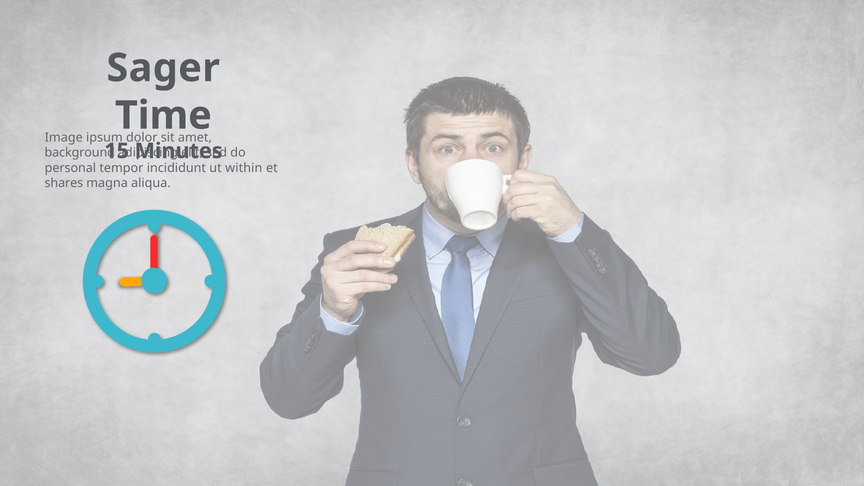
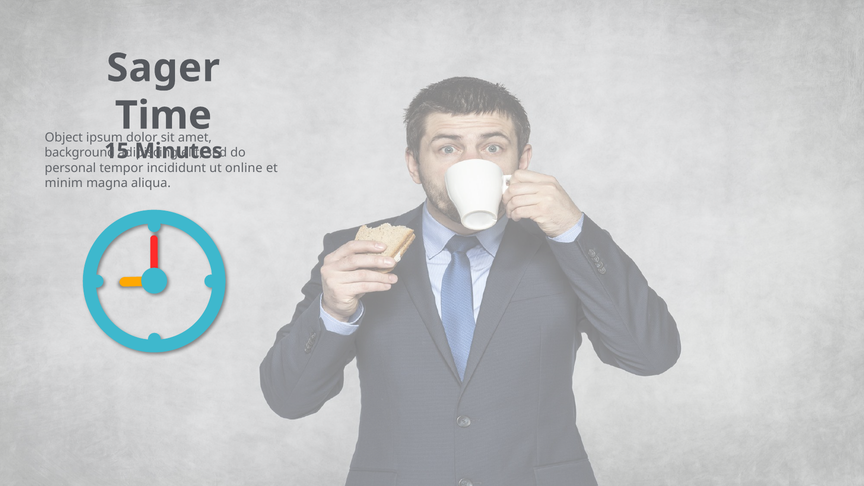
Image: Image -> Object
within: within -> online
shares: shares -> minim
